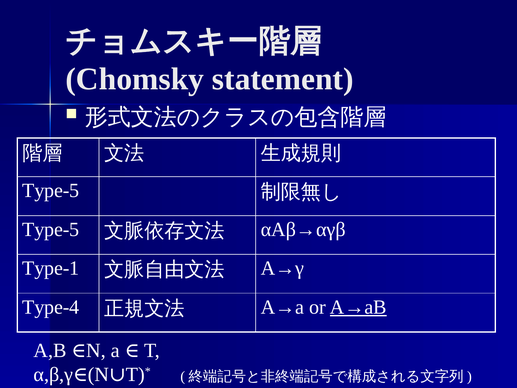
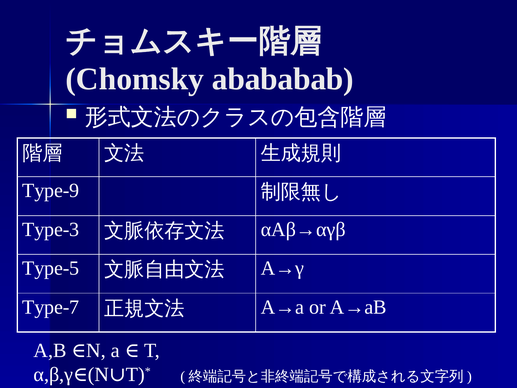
statement: statement -> abababab
Type-5 at (51, 191): Type-5 -> Type-9
Type-5 at (51, 229): Type-5 -> Type-3
Type-1: Type-1 -> Type-5
Type-4: Type-4 -> Type-7
A→aB underline: present -> none
